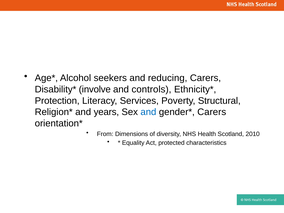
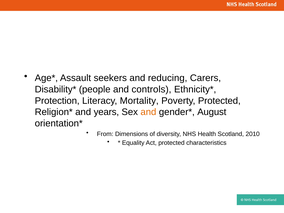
Alcohol: Alcohol -> Assault
involve: involve -> people
Services: Services -> Mortality
Poverty Structural: Structural -> Protected
and at (148, 112) colour: blue -> orange
Carers at (212, 112): Carers -> August
